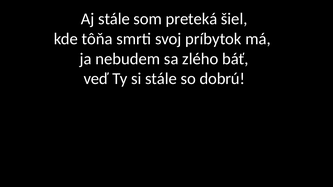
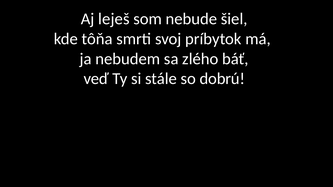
Aj stále: stále -> leješ
preteká: preteká -> nebude
